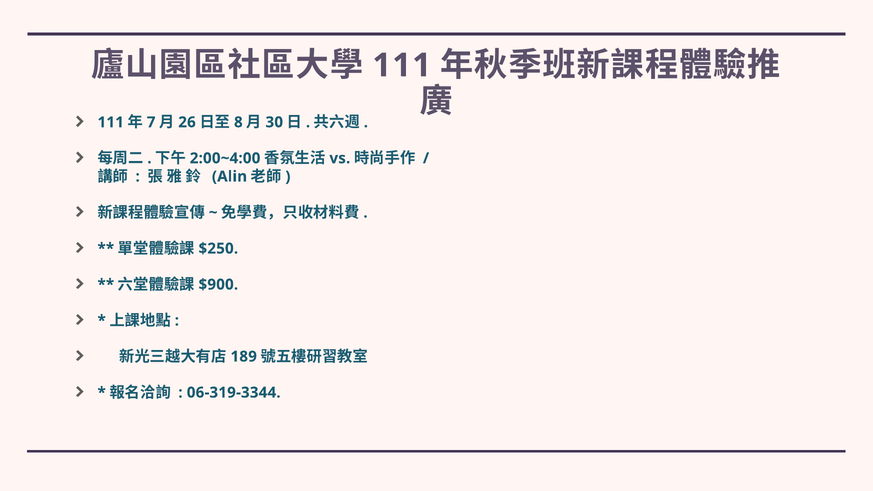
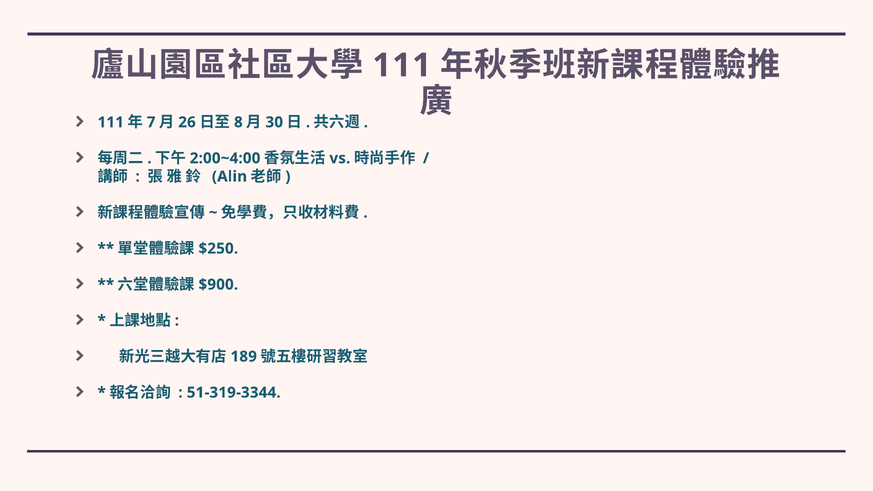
06-319-3344: 06-319-3344 -> 51-319-3344
